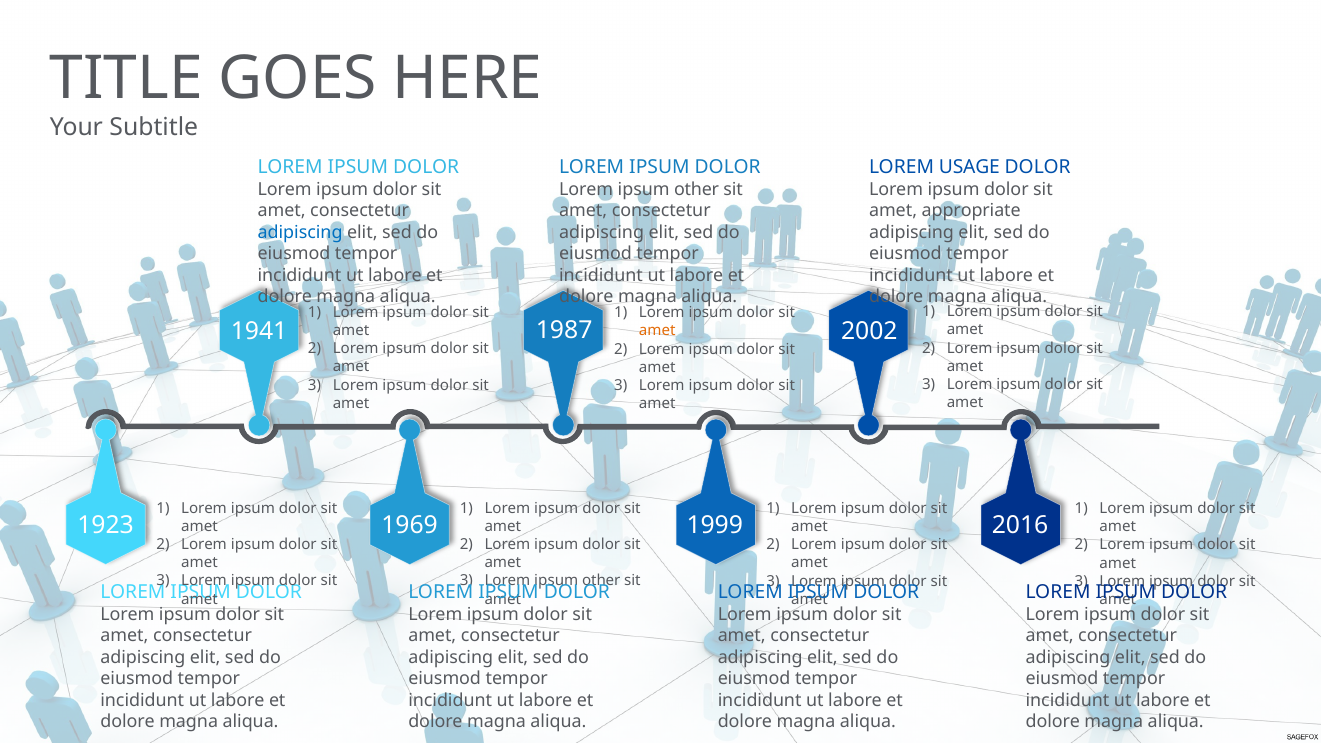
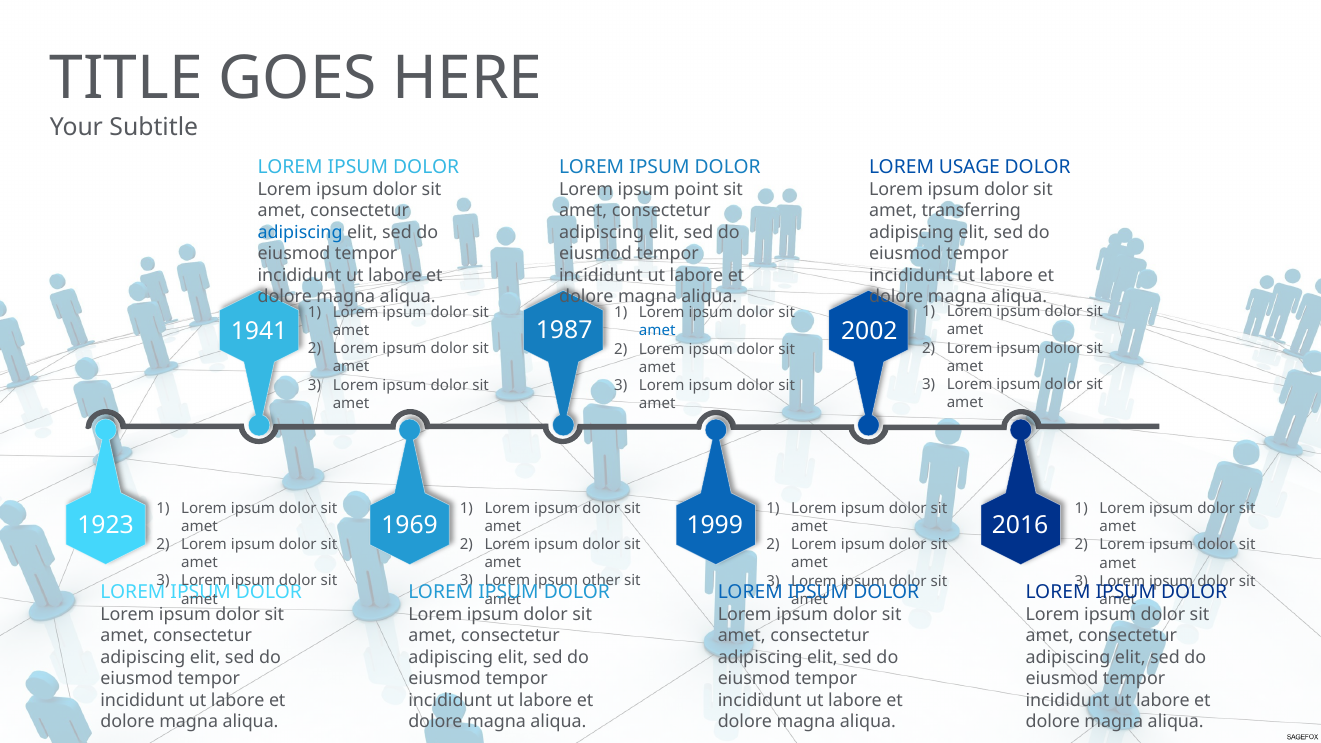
other at (697, 189): other -> point
appropriate: appropriate -> transferring
amet at (657, 331) colour: orange -> blue
